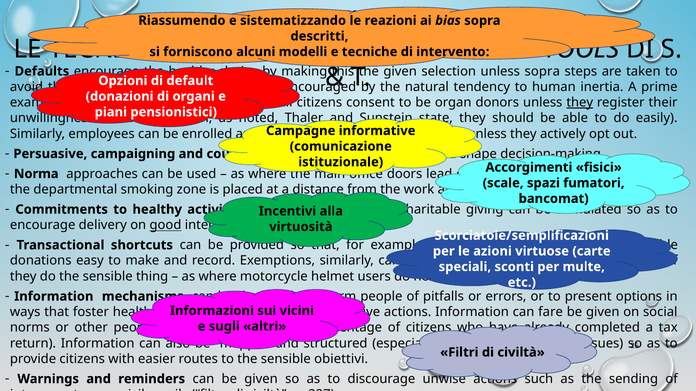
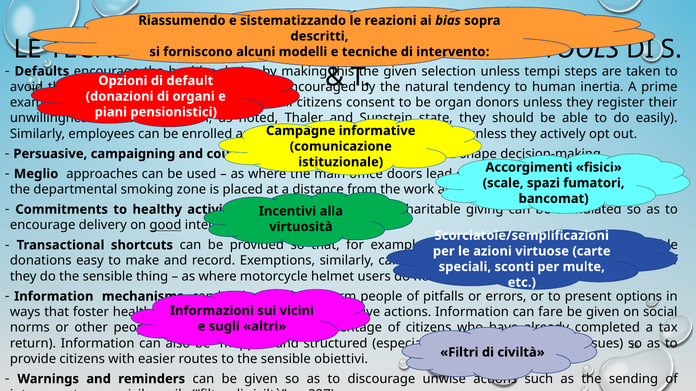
unless sopra: sopra -> tempi
they at (580, 103) underline: present -> none
Norma: Norma -> Meglio
